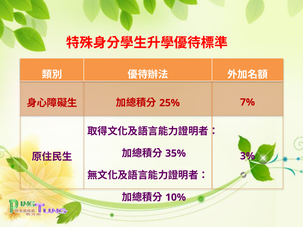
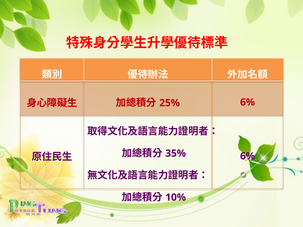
7% at (248, 102): 7% -> 6%
3% at (248, 156): 3% -> 6%
